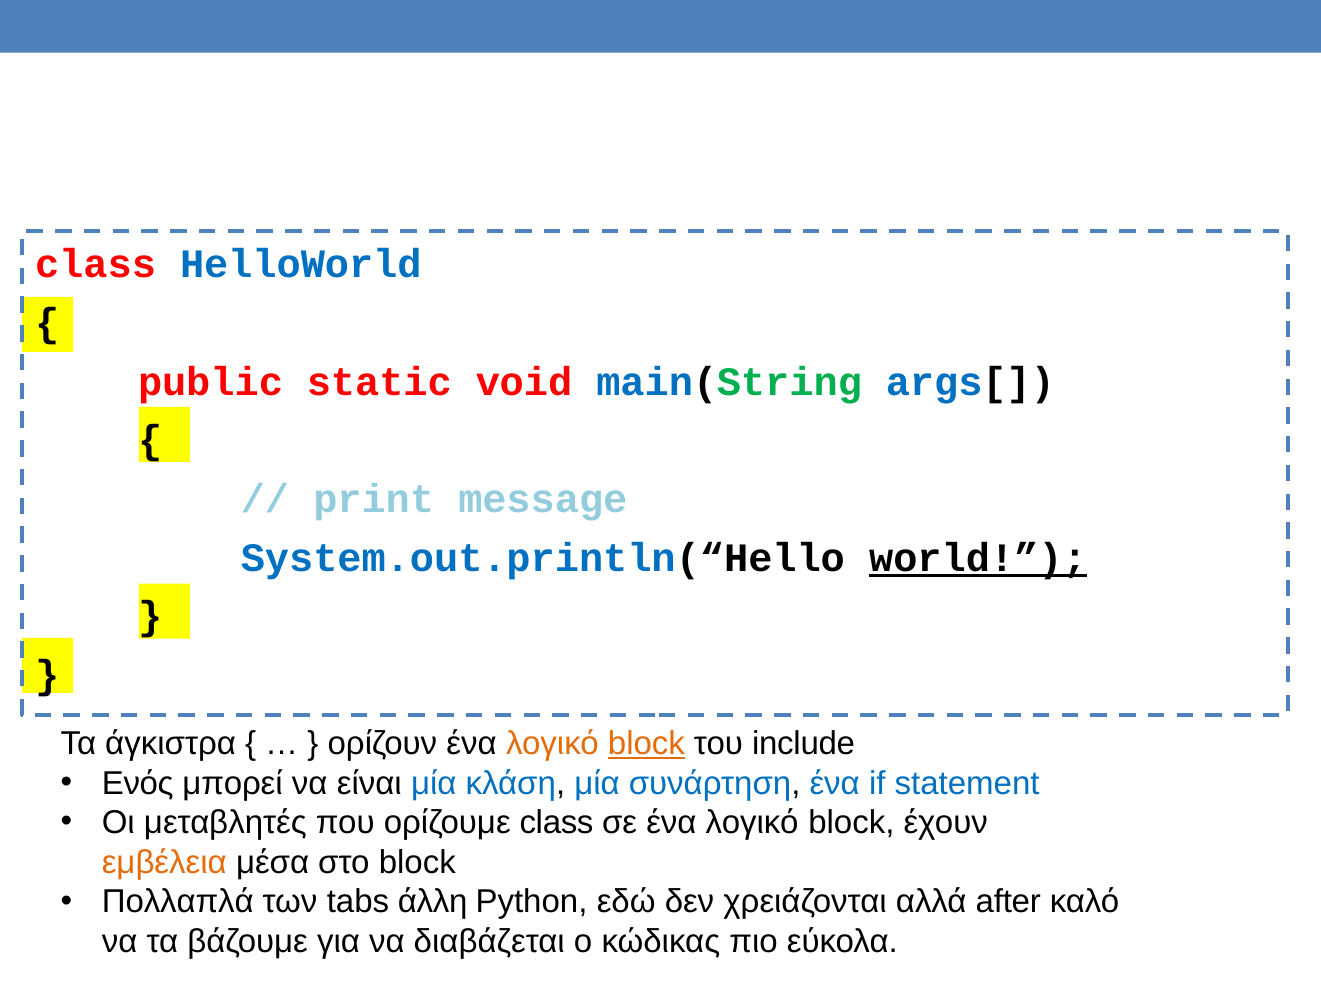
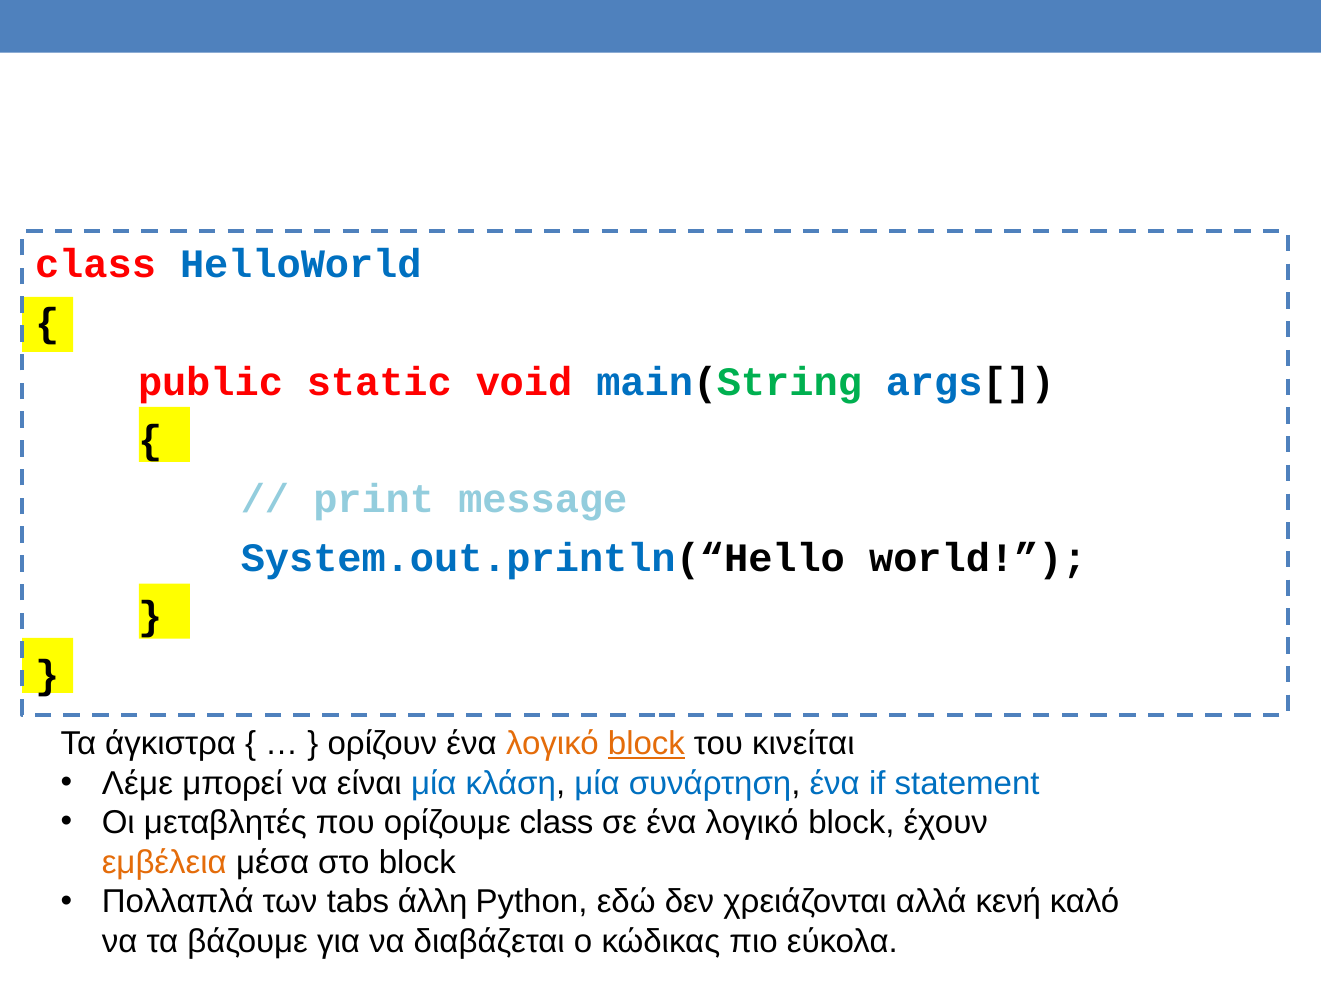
world underline: present -> none
include: include -> κινείται
Ενός: Ενός -> Λέμε
after: after -> κενή
